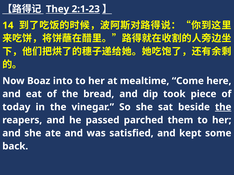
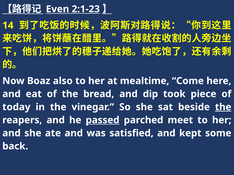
They: They -> Even
into: into -> also
passed underline: none -> present
them: them -> meet
